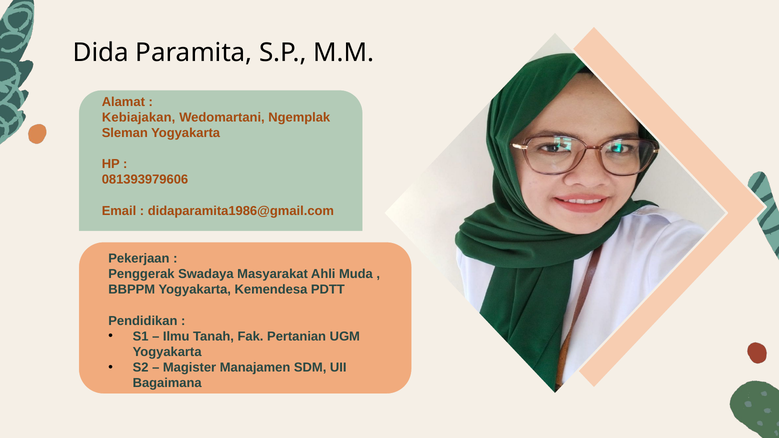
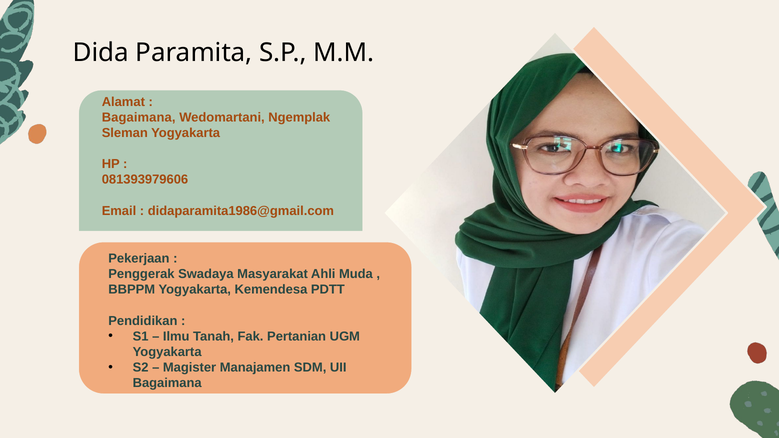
Kebiajakan at (139, 117): Kebiajakan -> Bagaimana
